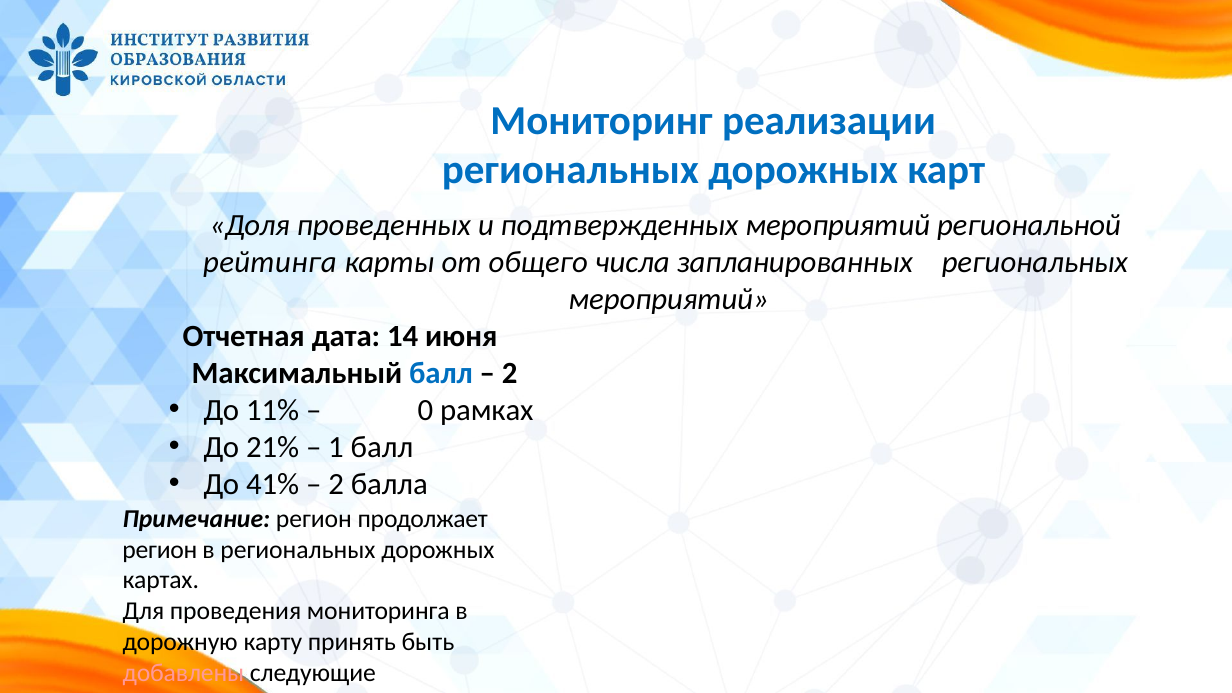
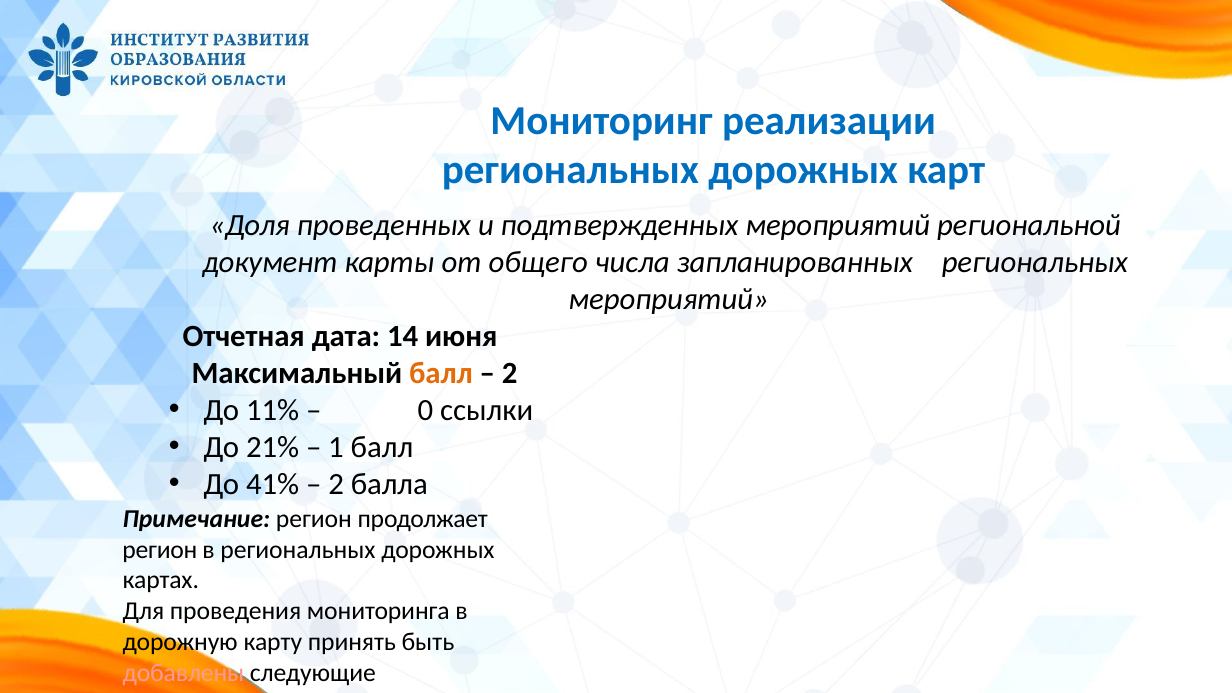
рейтинга at (270, 262): рейтинга -> документ
балл at (441, 373) colour: blue -> orange
0 рамках: рамках -> ссылки
